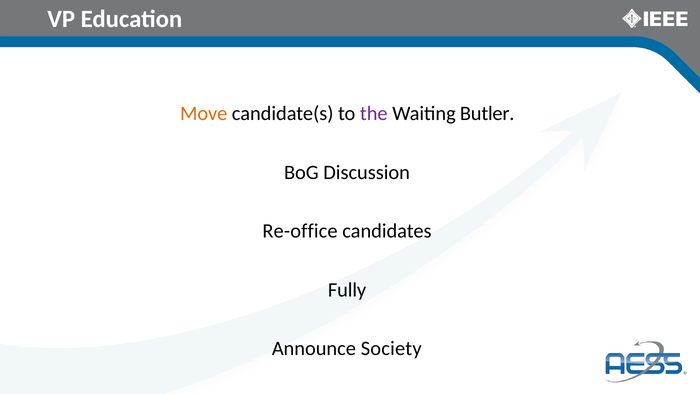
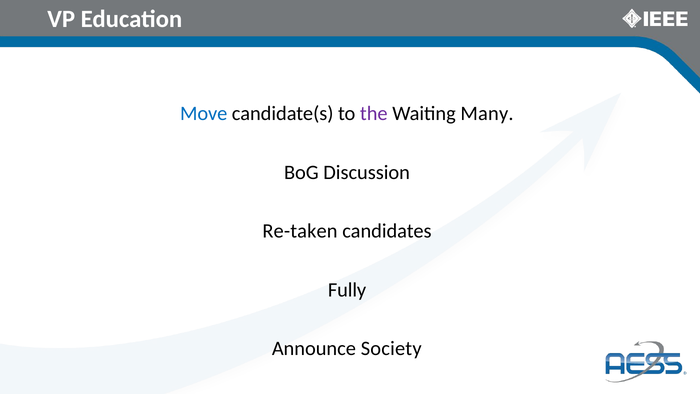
Move colour: orange -> blue
Butler: Butler -> Many
Re-office: Re-office -> Re-taken
